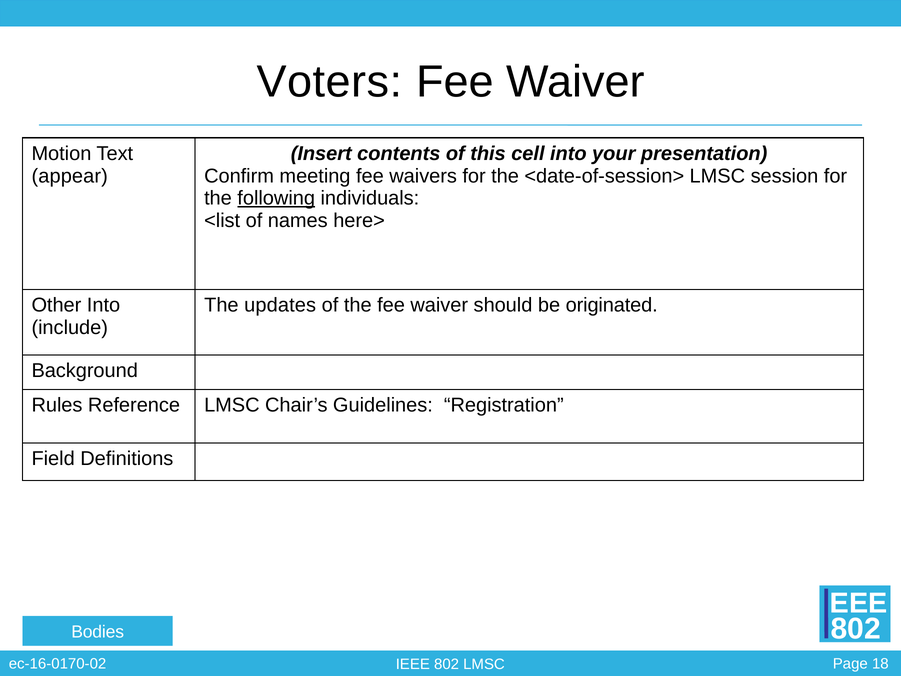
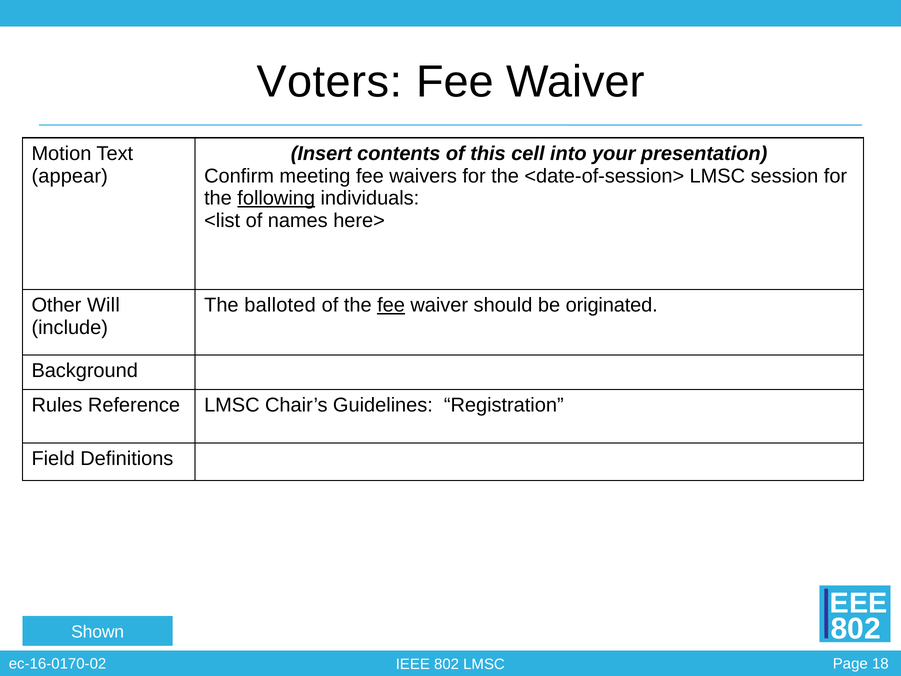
Other Into: Into -> Will
updates: updates -> balloted
fee at (391, 305) underline: none -> present
Bodies: Bodies -> Shown
